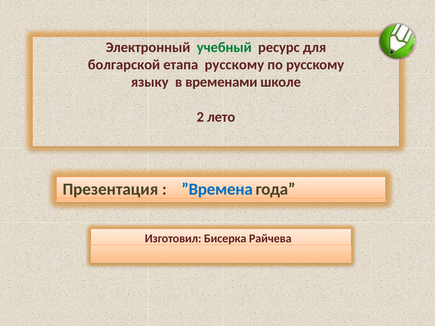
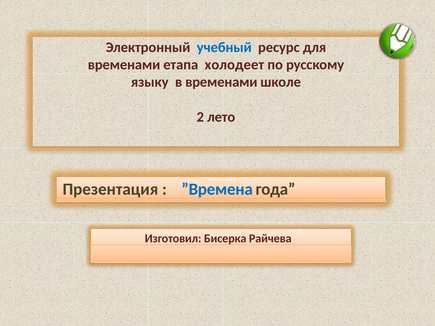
учебный colour: green -> blue
болгарской at (124, 65): болгарской -> временами
етапа русскому: русскому -> холодеет
